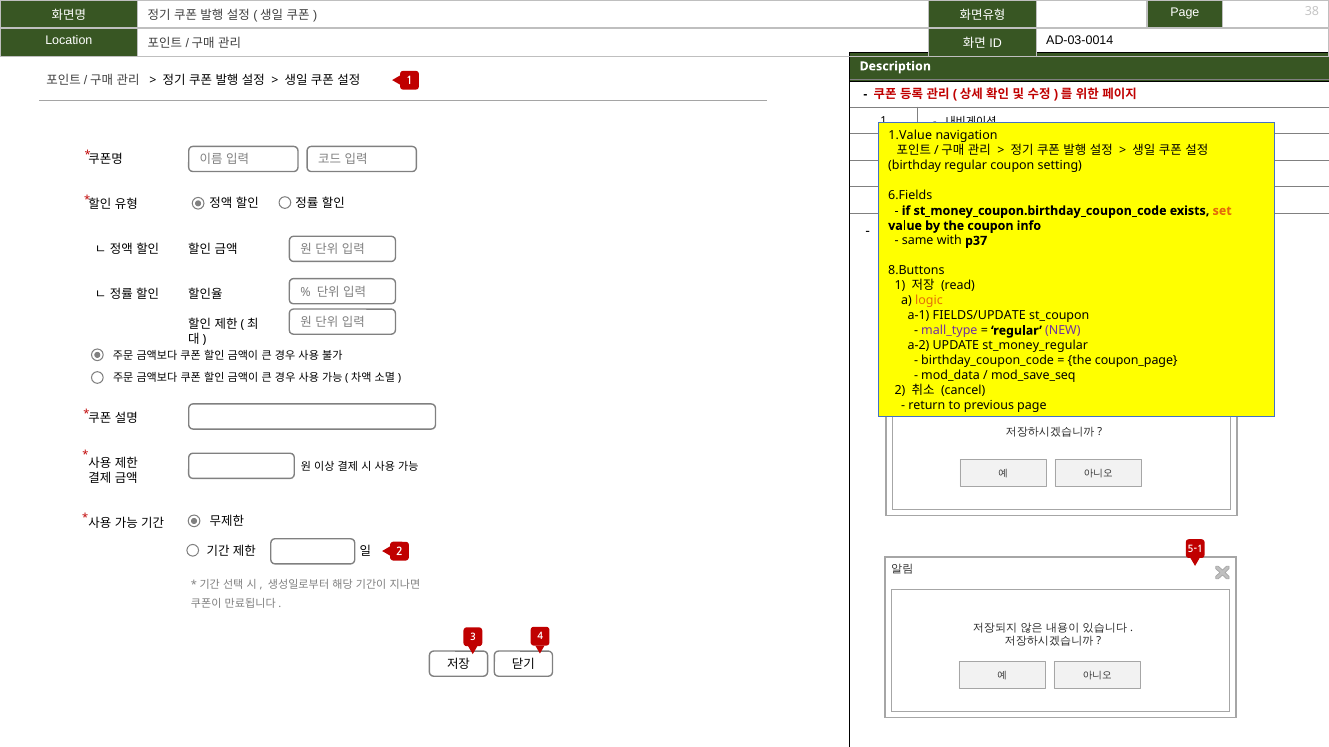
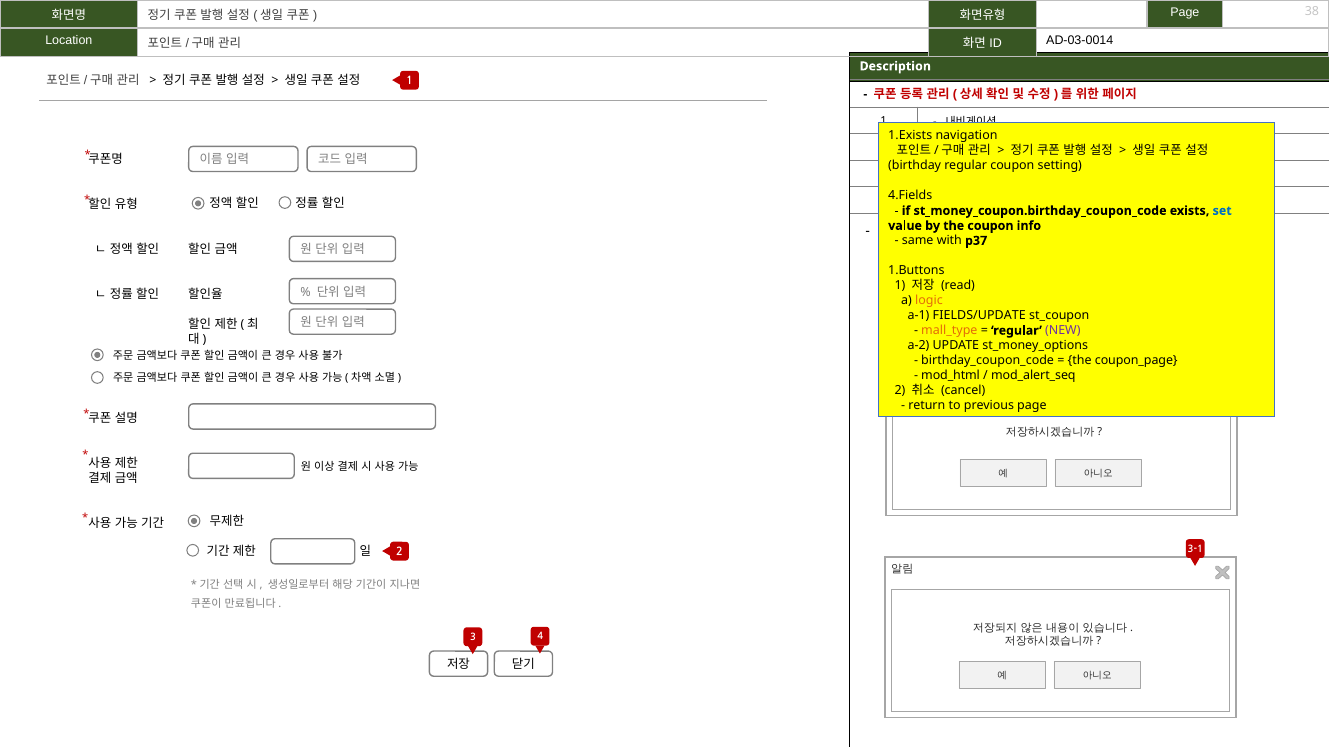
1.Value: 1.Value -> 1.Exists
6.Fields: 6.Fields -> 4.Fields
set colour: orange -> blue
8.Buttons: 8.Buttons -> 1.Buttons
mall_type colour: purple -> orange
st_money_regular: st_money_regular -> st_money_options
mod_data: mod_data -> mod_html
mod_save_seq: mod_save_seq -> mod_alert_seq
5-1 at (1195, 550): 5-1 -> 3-1
